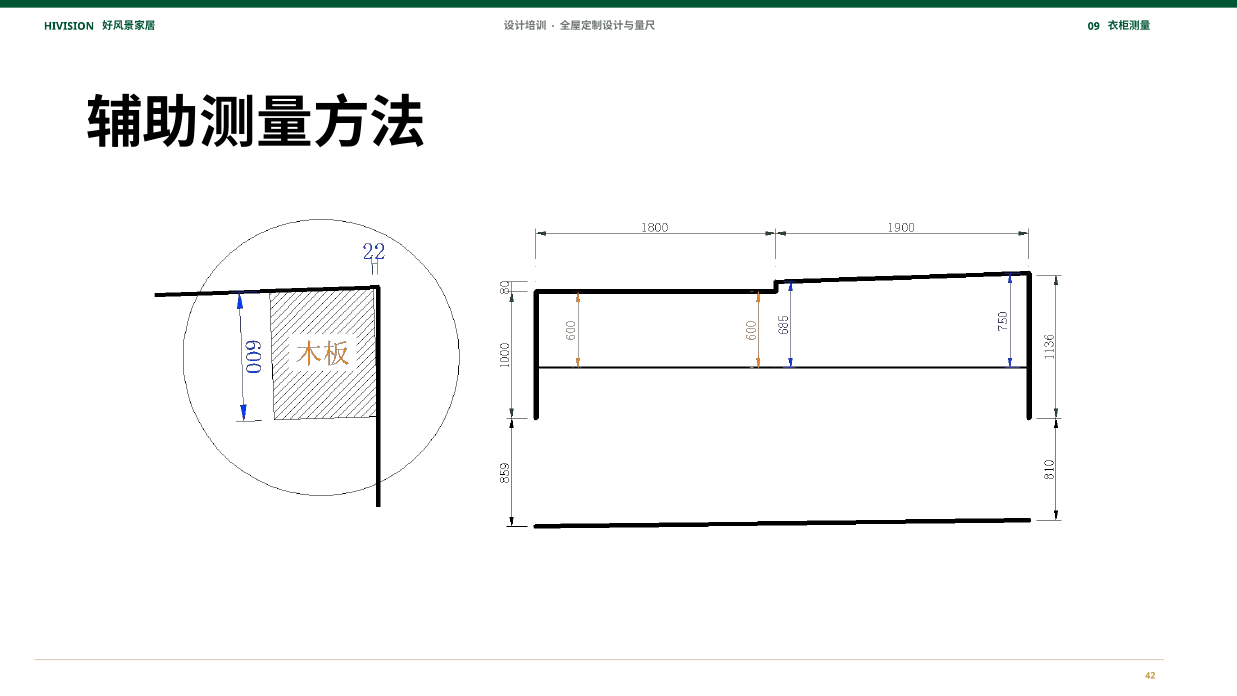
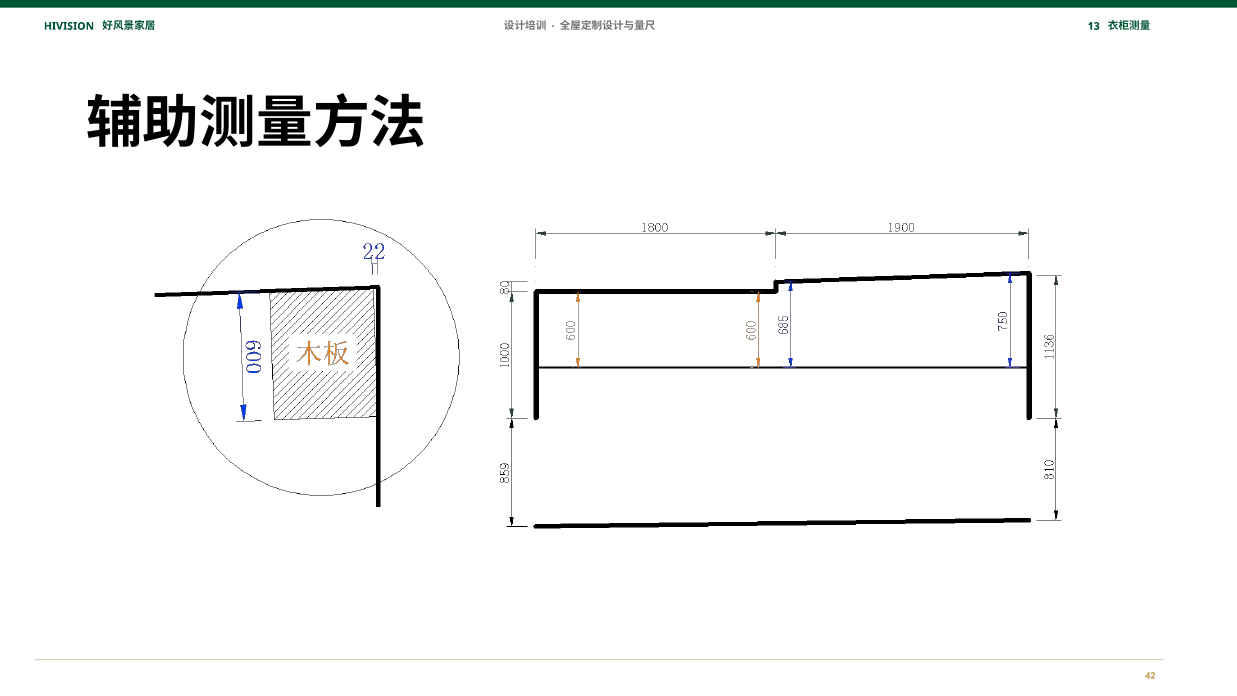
09: 09 -> 13
